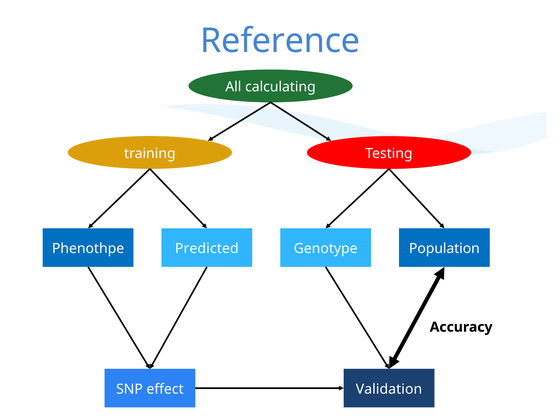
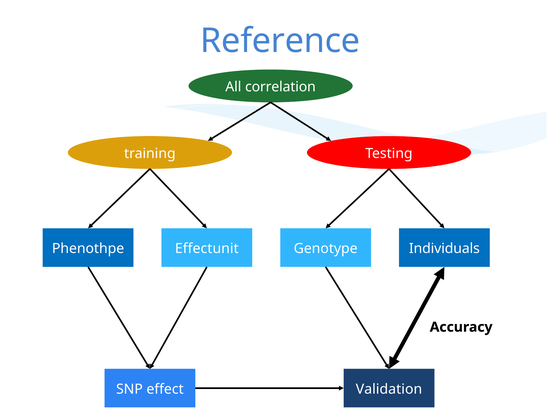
calculating: calculating -> correlation
Predicted: Predicted -> Effectunit
Population: Population -> Individuals
